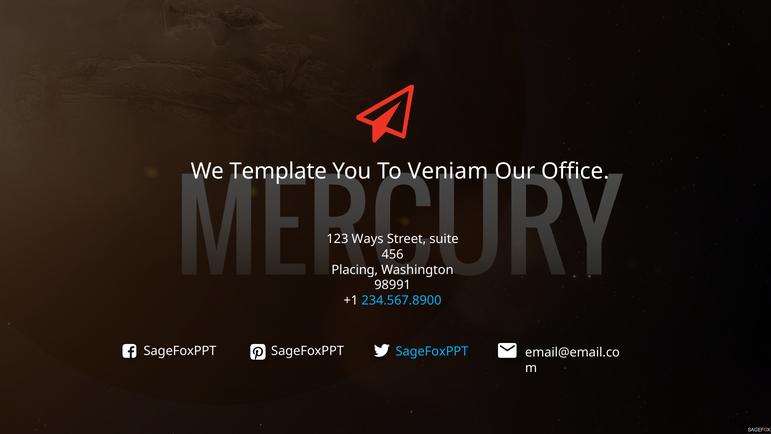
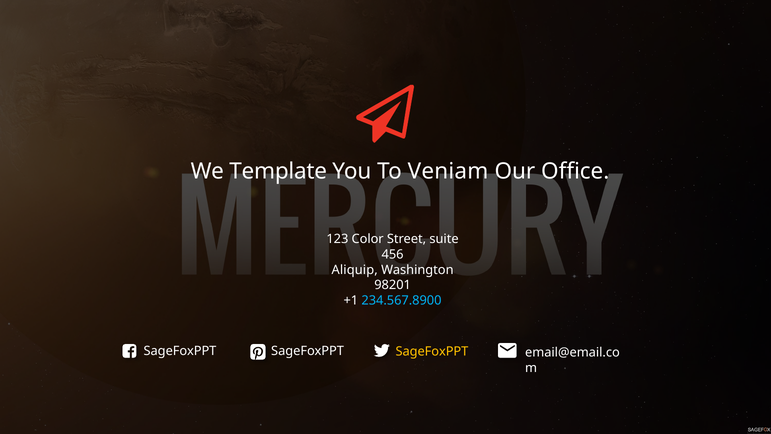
Ways: Ways -> Color
Placing: Placing -> Aliquip
98991: 98991 -> 98201
SageFoxPPT at (432, 351) colour: light blue -> yellow
